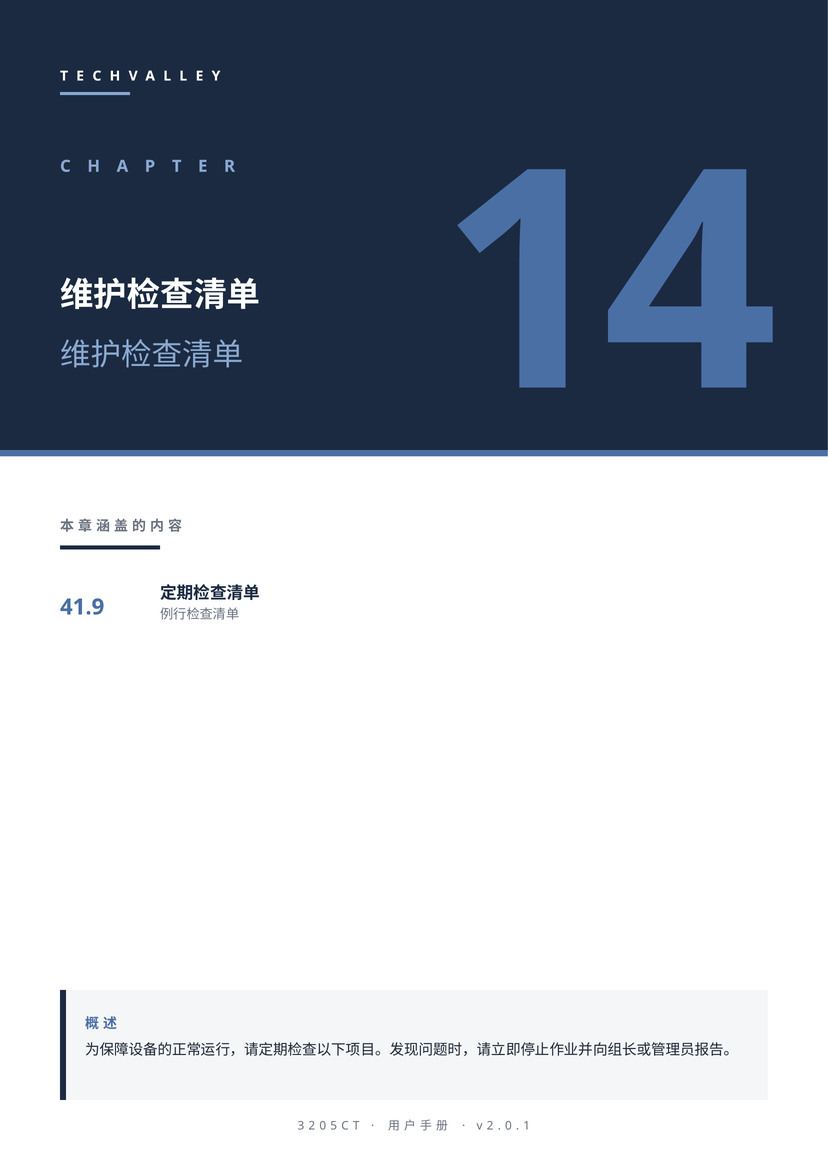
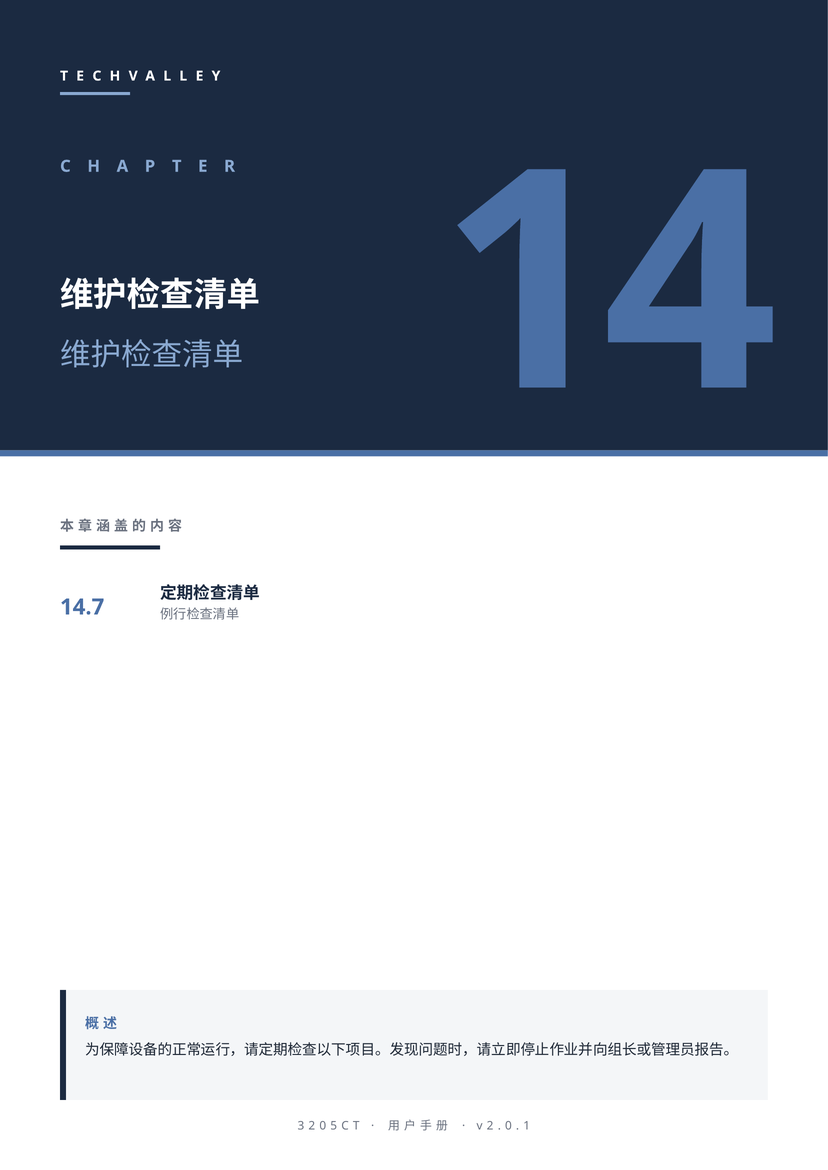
41.9: 41.9 -> 14.7
